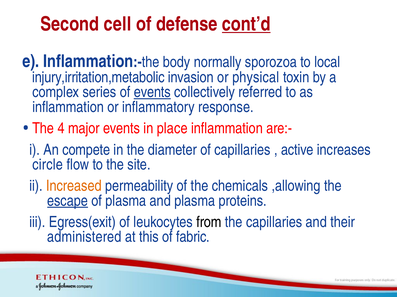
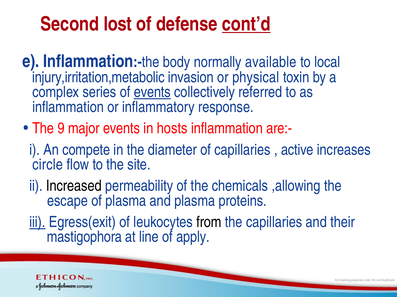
cell: cell -> lost
sporozoa: sporozoa -> available
4: 4 -> 9
place: place -> hosts
Increased colour: orange -> black
escape underline: present -> none
iii underline: none -> present
administered: administered -> mastigophora
this: this -> line
fabric: fabric -> apply
